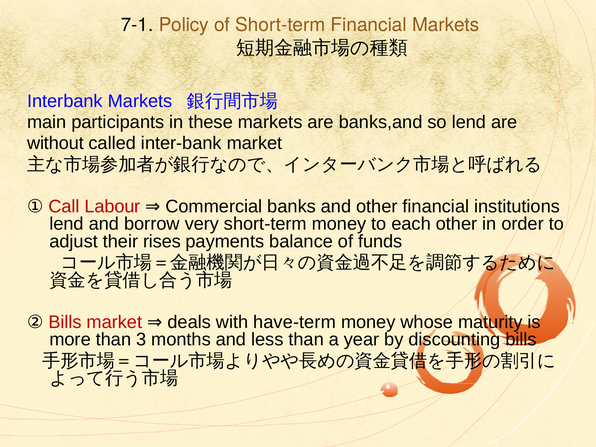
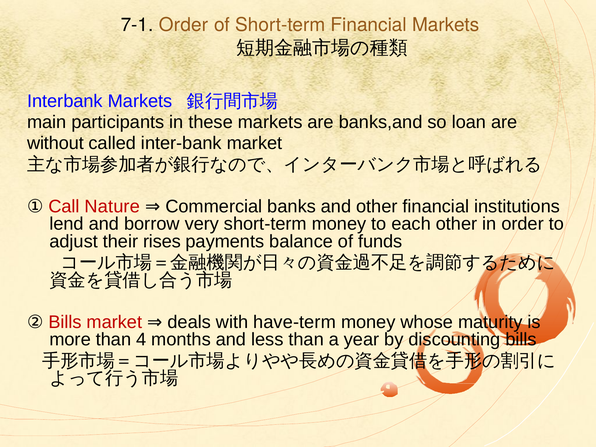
7-1 Policy: Policy -> Order
so lend: lend -> loan
Labour: Labour -> Nature
3: 3 -> 4
